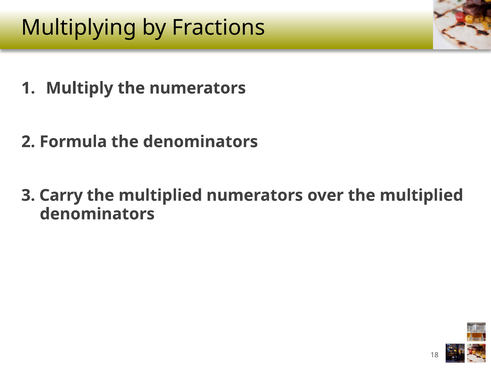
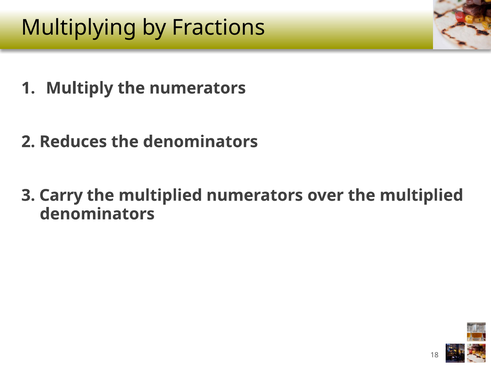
Formula: Formula -> Reduces
